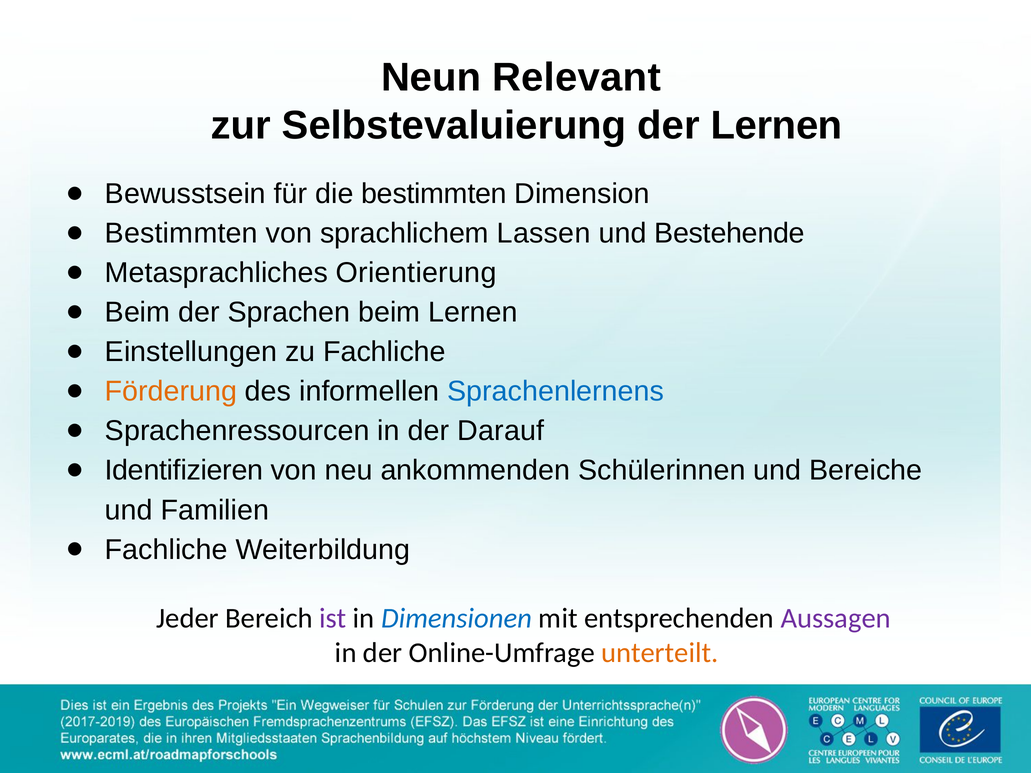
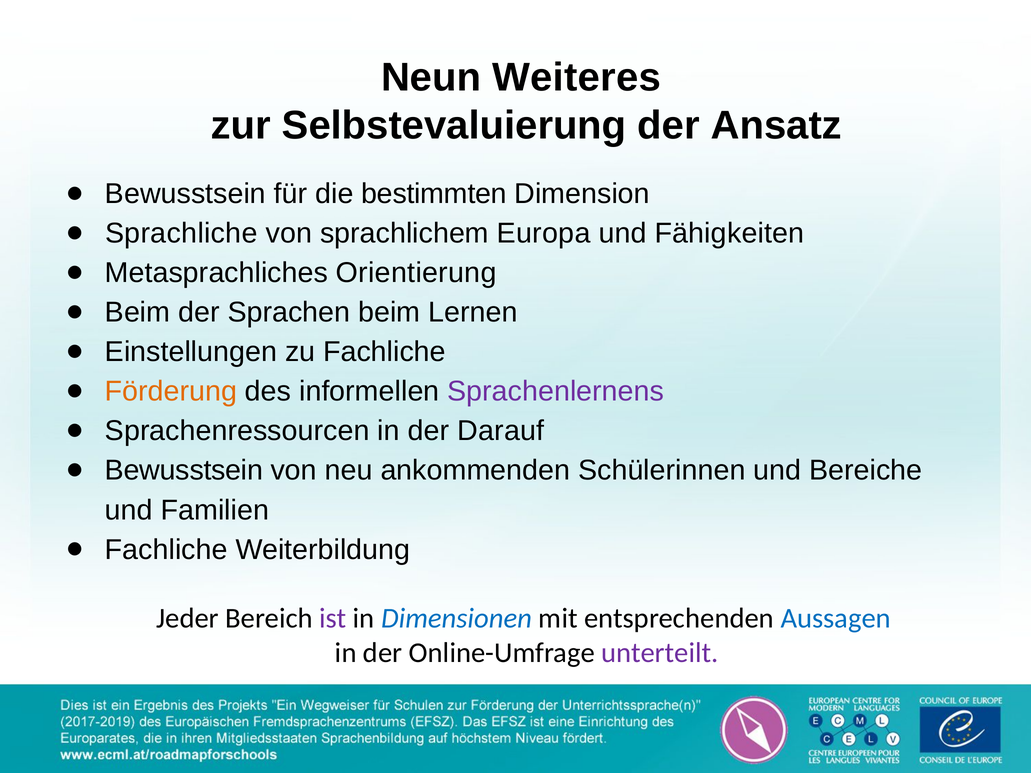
Relevant: Relevant -> Weiteres
der Lernen: Lernen -> Ansatz
Bestimmten at (181, 233): Bestimmten -> Sprachliche
Lassen: Lassen -> Europa
Bestehende: Bestehende -> Fähigkeiten
Sprachenlernens colour: blue -> purple
Identifizieren at (184, 471): Identifizieren -> Bewusstsein
Aussagen colour: purple -> blue
unterteilt colour: orange -> purple
